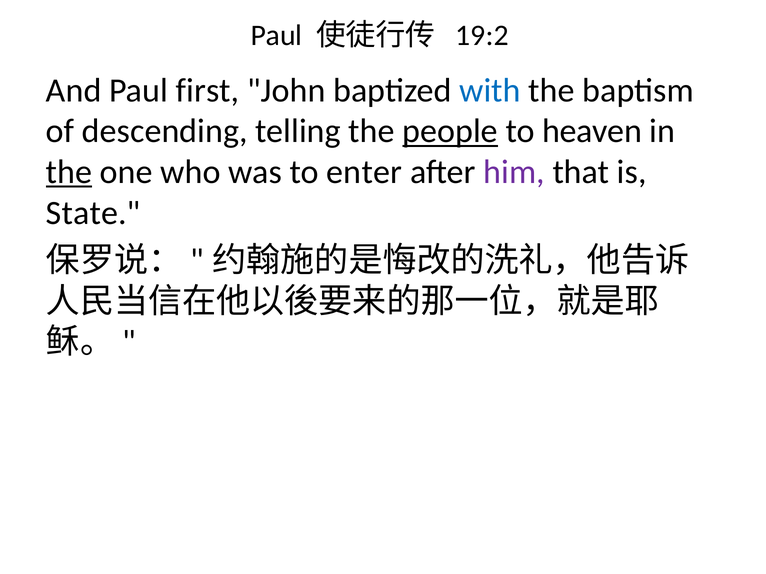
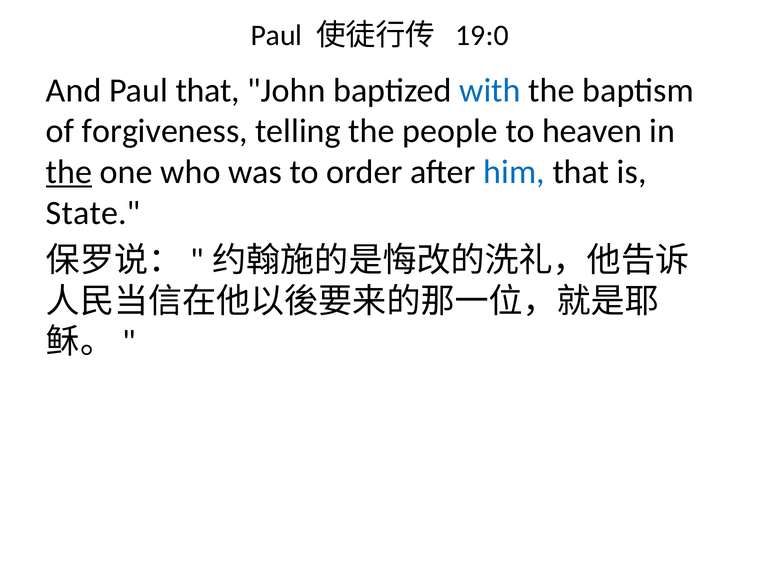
19:2: 19:2 -> 19:0
Paul first: first -> that
descending: descending -> forgiveness
people underline: present -> none
enter: enter -> order
him colour: purple -> blue
